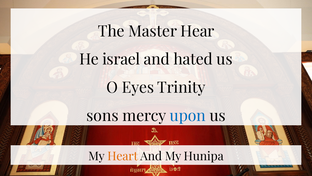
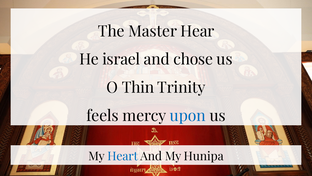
hated: hated -> chose
Eyes: Eyes -> Thin
sons: sons -> feels
Heart colour: orange -> blue
